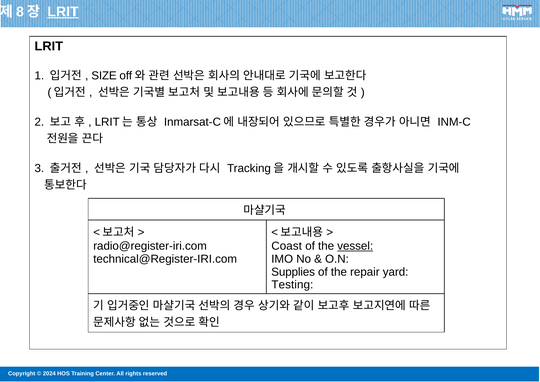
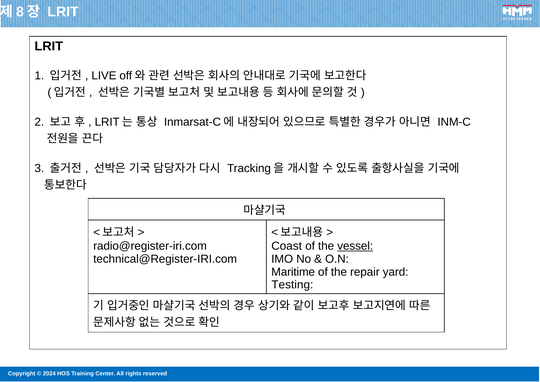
LRIT at (63, 12) underline: present -> none
SIZE: SIZE -> LIVE
Supplies: Supplies -> Maritime
